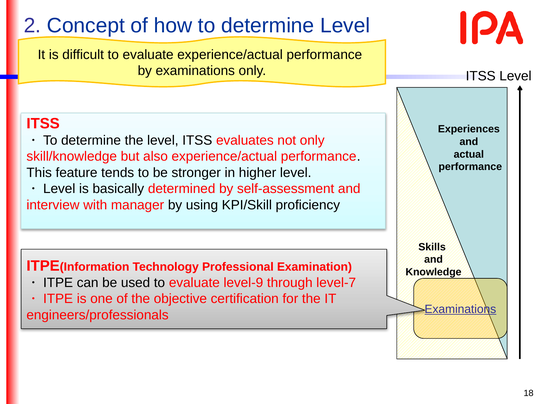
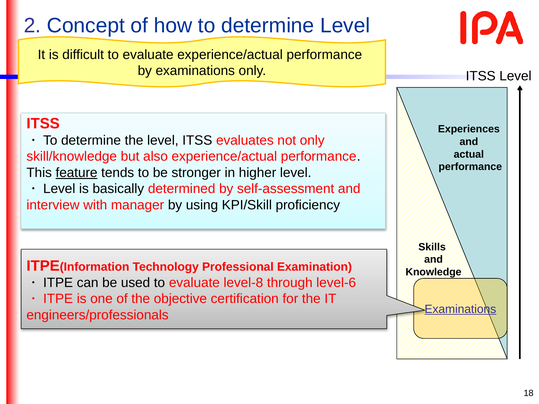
feature underline: none -> present
level-9: level-9 -> level-8
level-7: level-7 -> level-6
